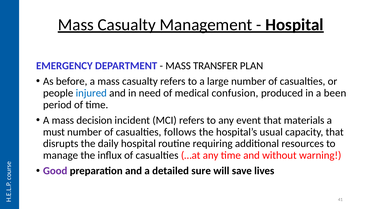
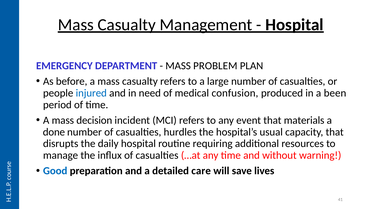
TRANSFER: TRANSFER -> PROBLEM
must: must -> done
follows: follows -> hurdles
Good colour: purple -> blue
sure: sure -> care
